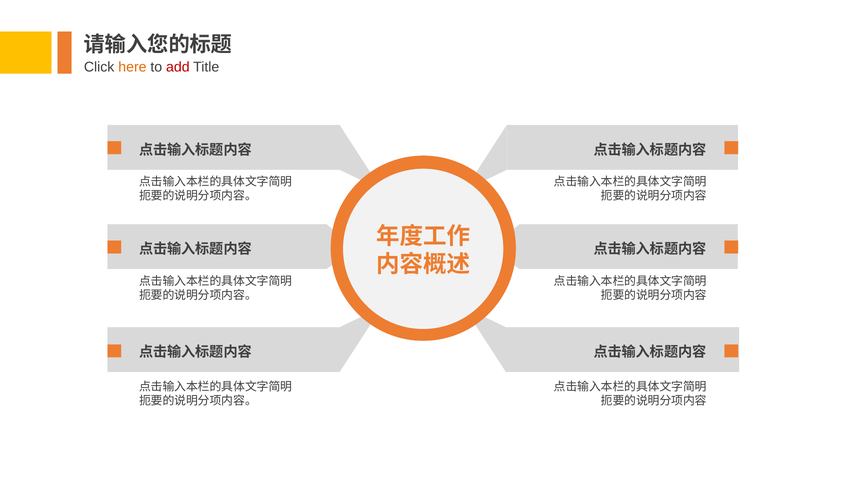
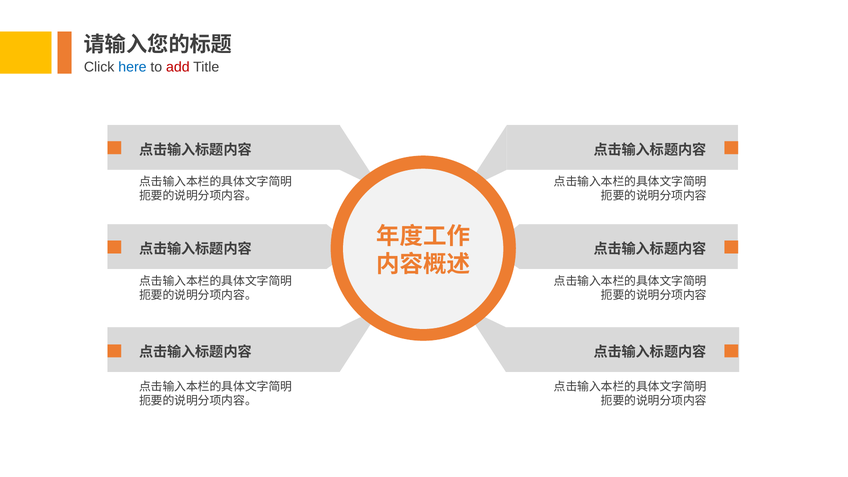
here colour: orange -> blue
